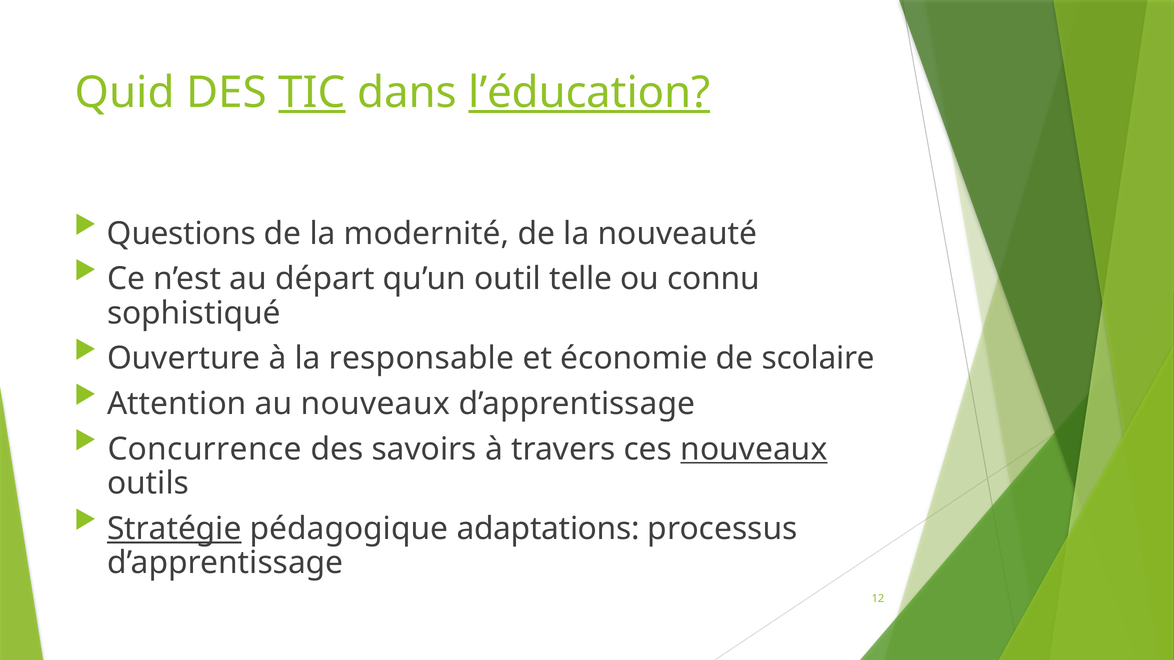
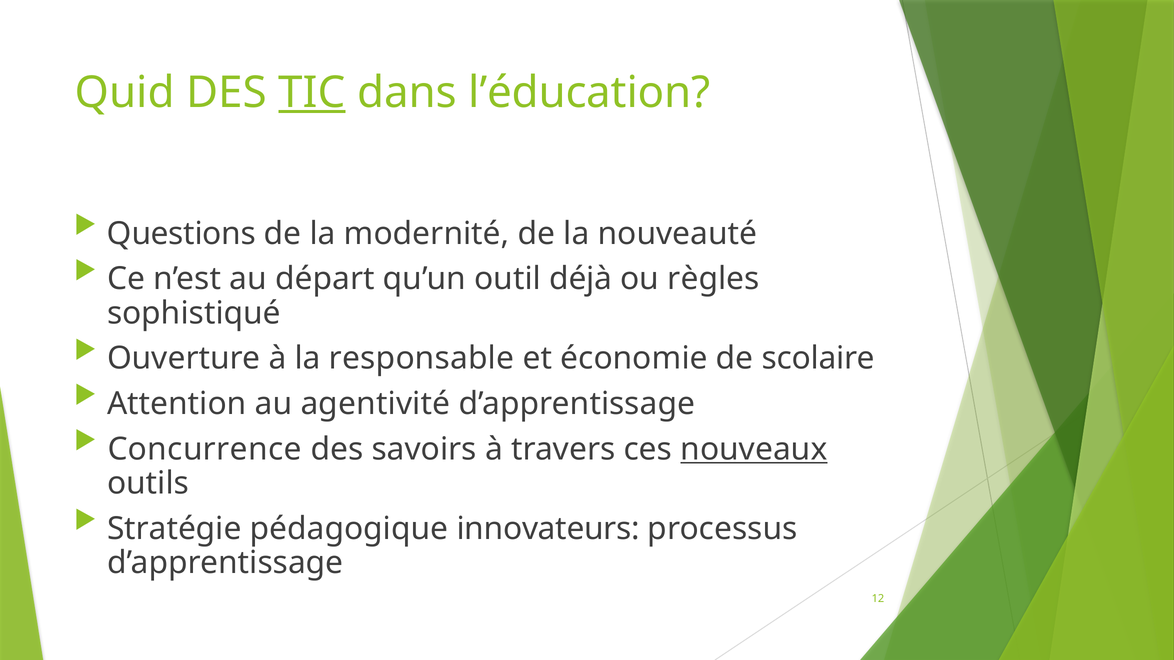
l’éducation underline: present -> none
telle: telle -> déjà
connu: connu -> règles
au nouveaux: nouveaux -> agentivité
Stratégie underline: present -> none
adaptations: adaptations -> innovateurs
